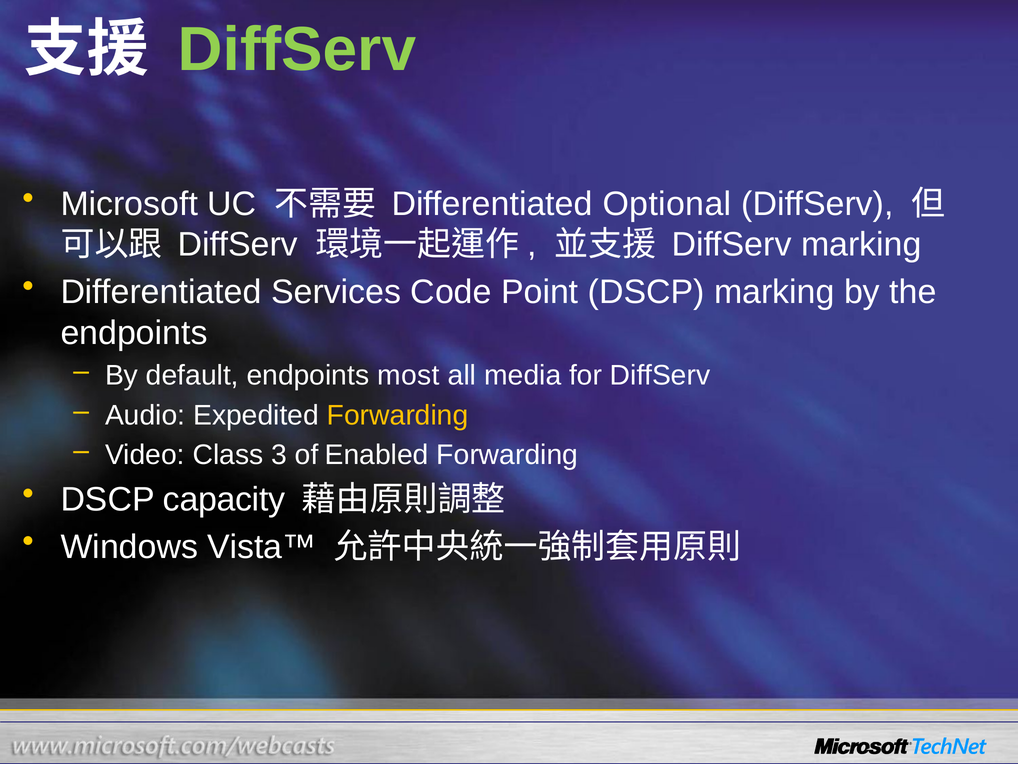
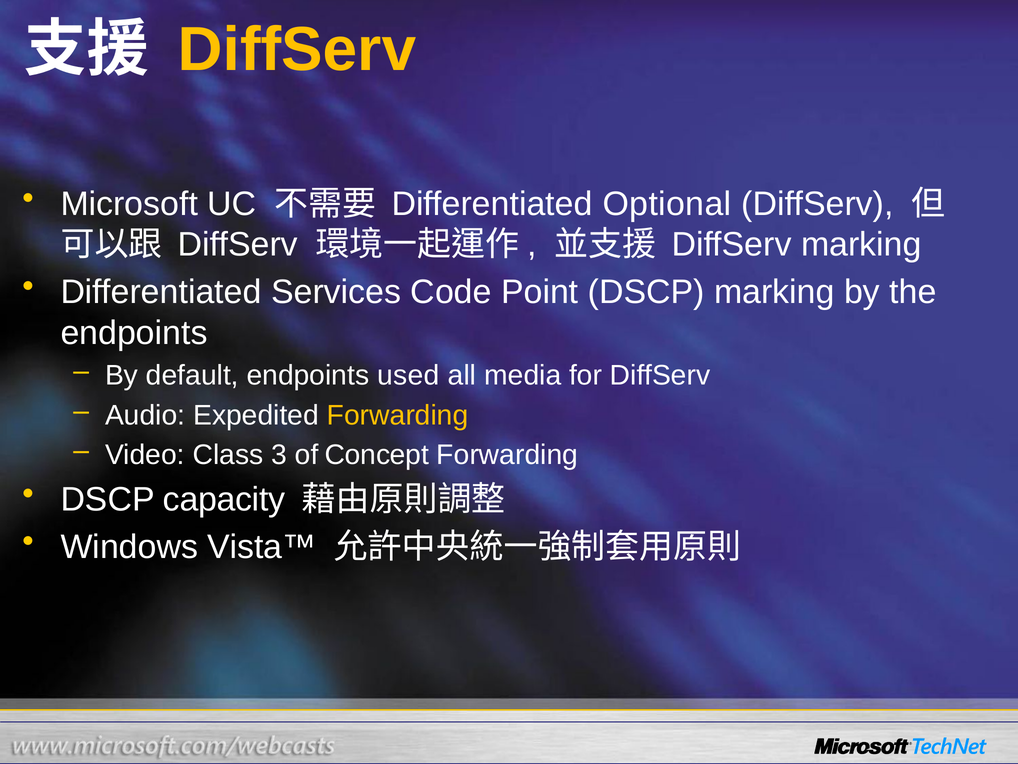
DiffServ at (297, 49) colour: light green -> yellow
most: most -> used
Enabled: Enabled -> Concept
